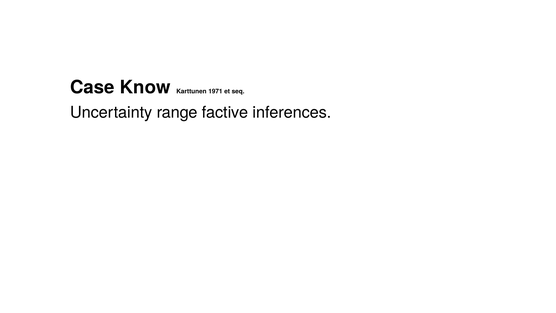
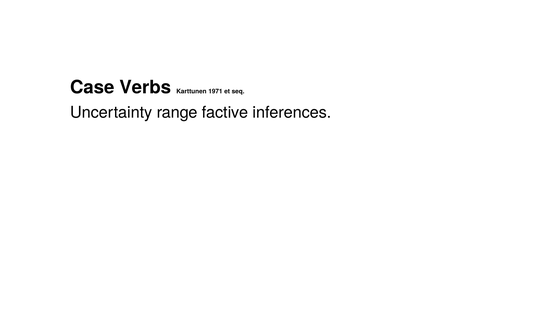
Know: Know -> Verbs
